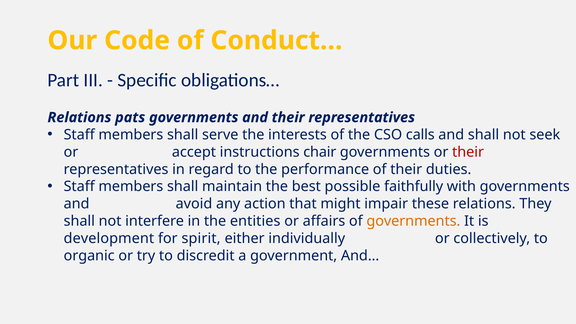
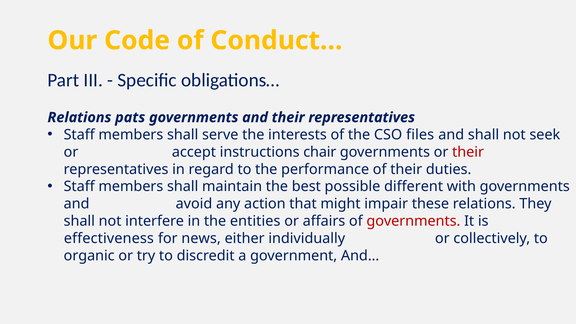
calls: calls -> files
faithfully: faithfully -> different
governments at (413, 221) colour: orange -> red
development: development -> effectiveness
spirit: spirit -> news
